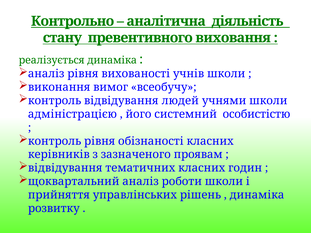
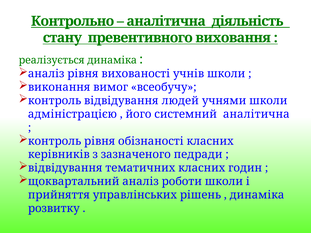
системний особистістю: особистістю -> аналітична
проявам: проявам -> педради
